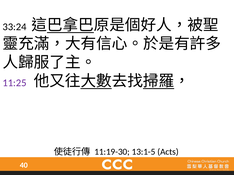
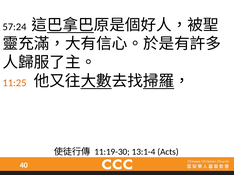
33:24: 33:24 -> 57:24
11:25 colour: purple -> orange
13:1-5: 13:1-5 -> 13:1-4
